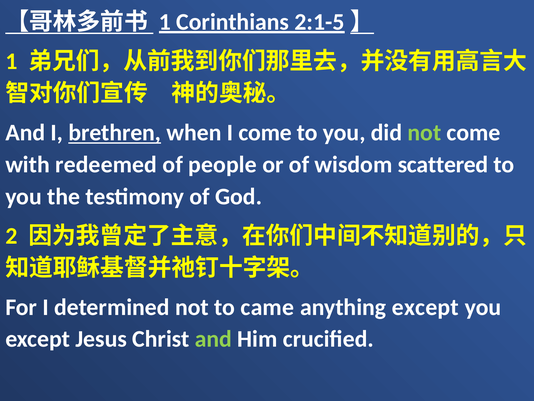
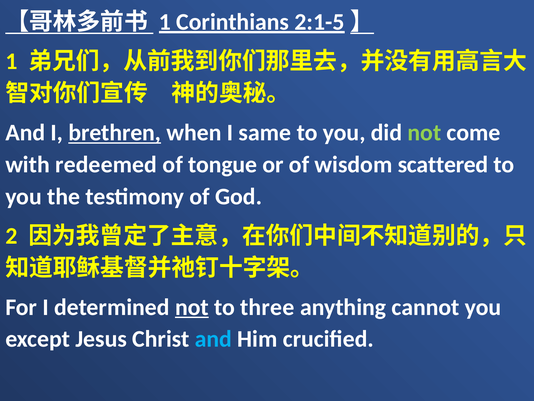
I come: come -> same
people: people -> tongue
not at (192, 307) underline: none -> present
came: came -> three
anything except: except -> cannot
and at (213, 339) colour: light green -> light blue
